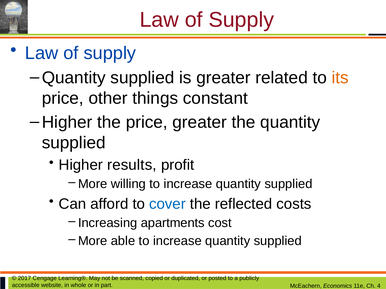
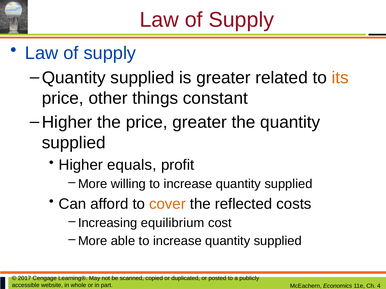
results: results -> equals
cover colour: blue -> orange
apartments: apartments -> equilibrium
